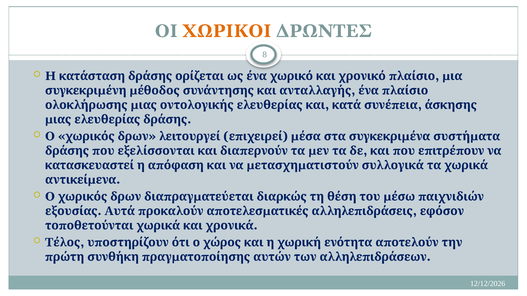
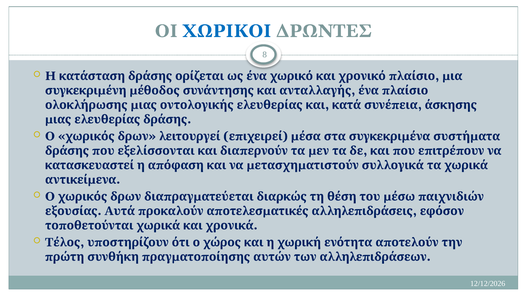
ΧΩΡΙΚΟΙ colour: orange -> blue
